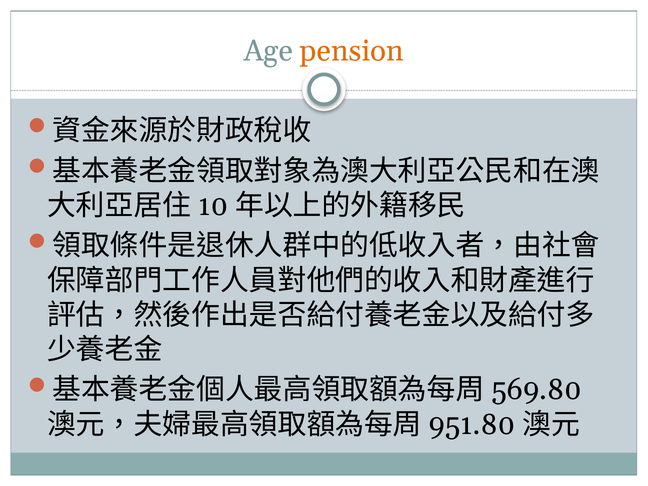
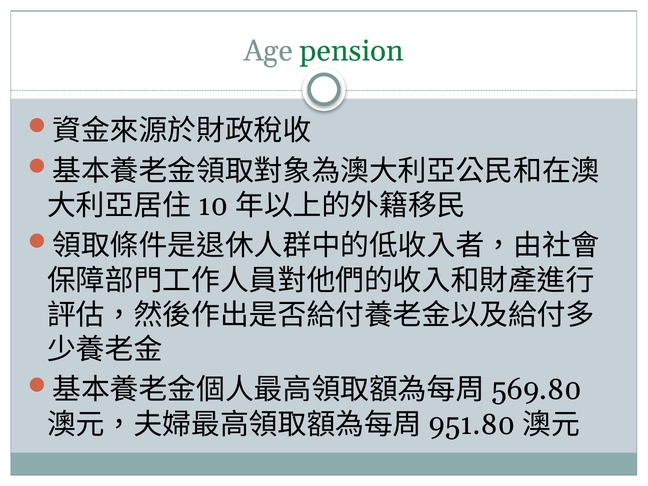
pension colour: orange -> green
